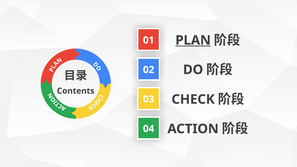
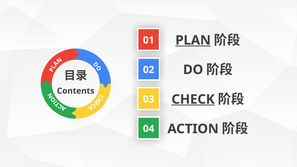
CHECK underline: none -> present
